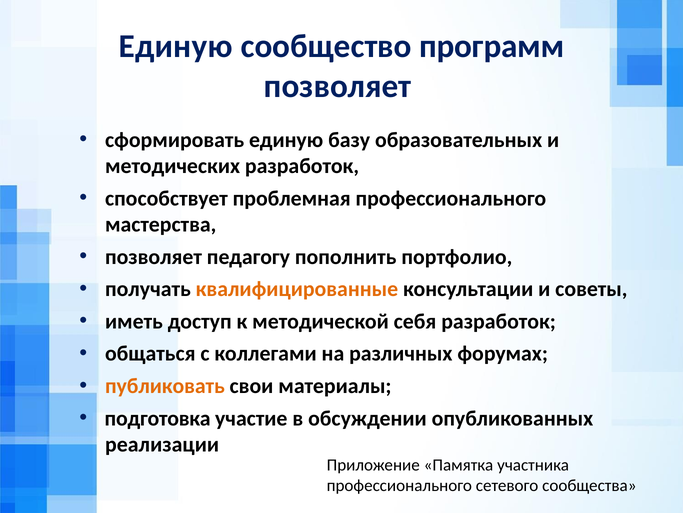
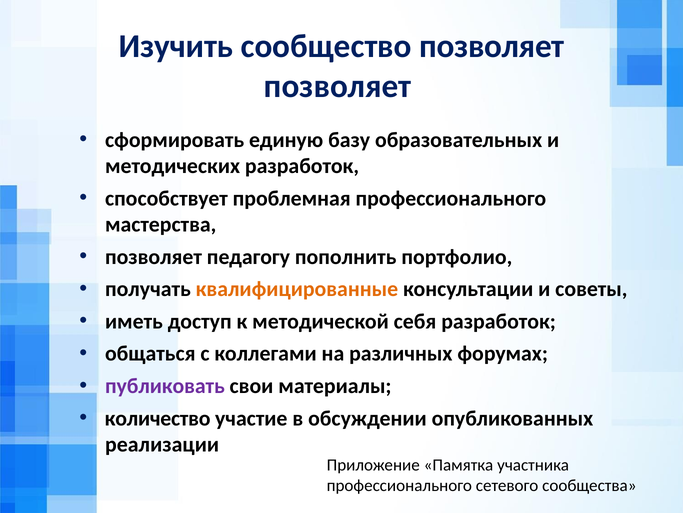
Единую at (176, 46): Единую -> Изучить
сообщество программ: программ -> позволяет
публиковать colour: orange -> purple
подготовка: подготовка -> количество
